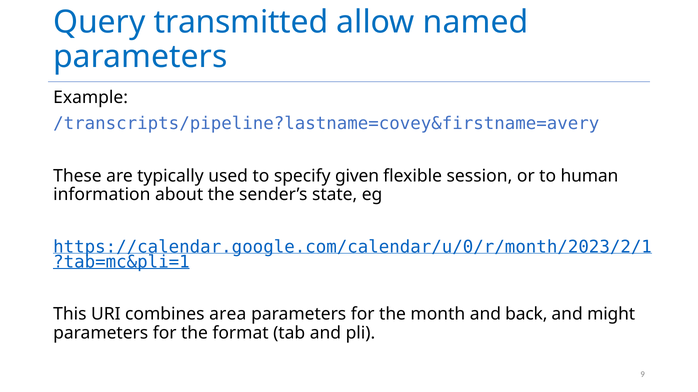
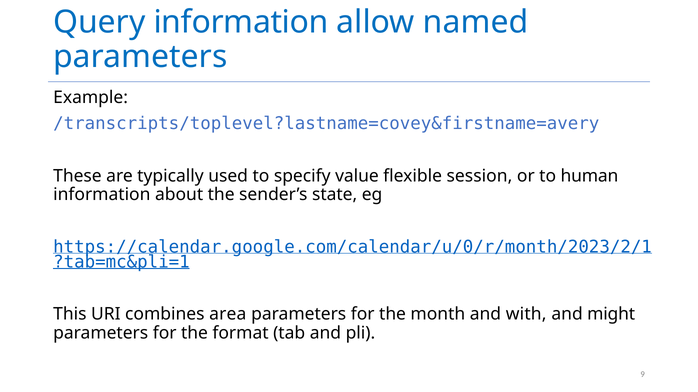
Query transmitted: transmitted -> information
/transcripts/pipeline?lastname=covey&firstname=avery: /transcripts/pipeline?lastname=covey&firstname=avery -> /transcripts/toplevel?lastname=covey&firstname=avery
given: given -> value
back: back -> with
